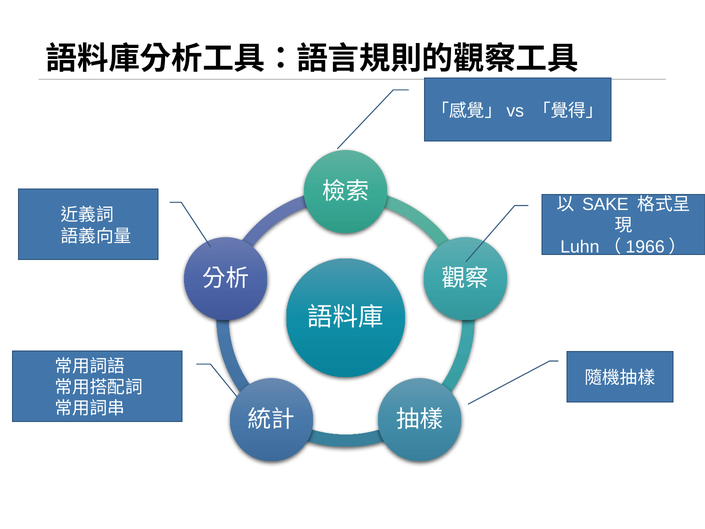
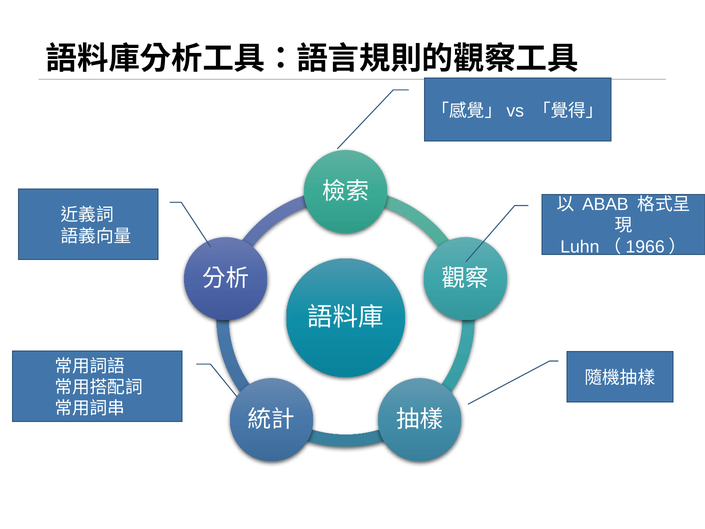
SAKE: SAKE -> ABAB
